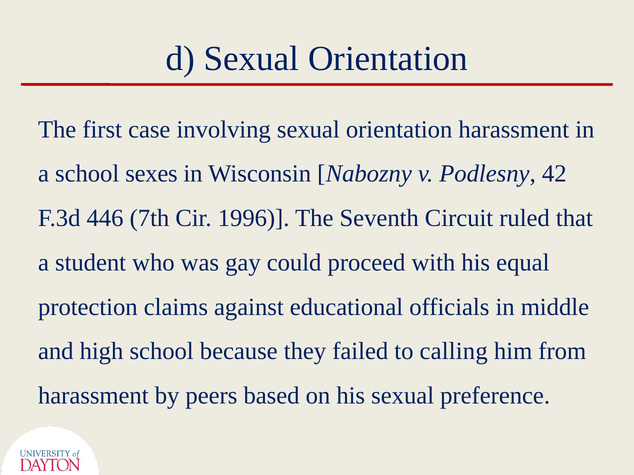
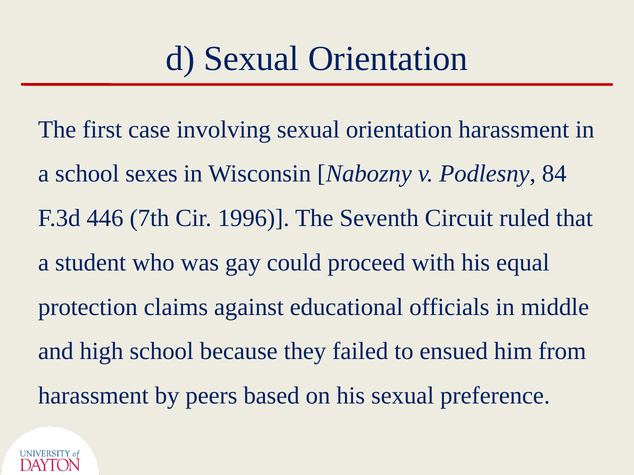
42: 42 -> 84
calling: calling -> ensued
